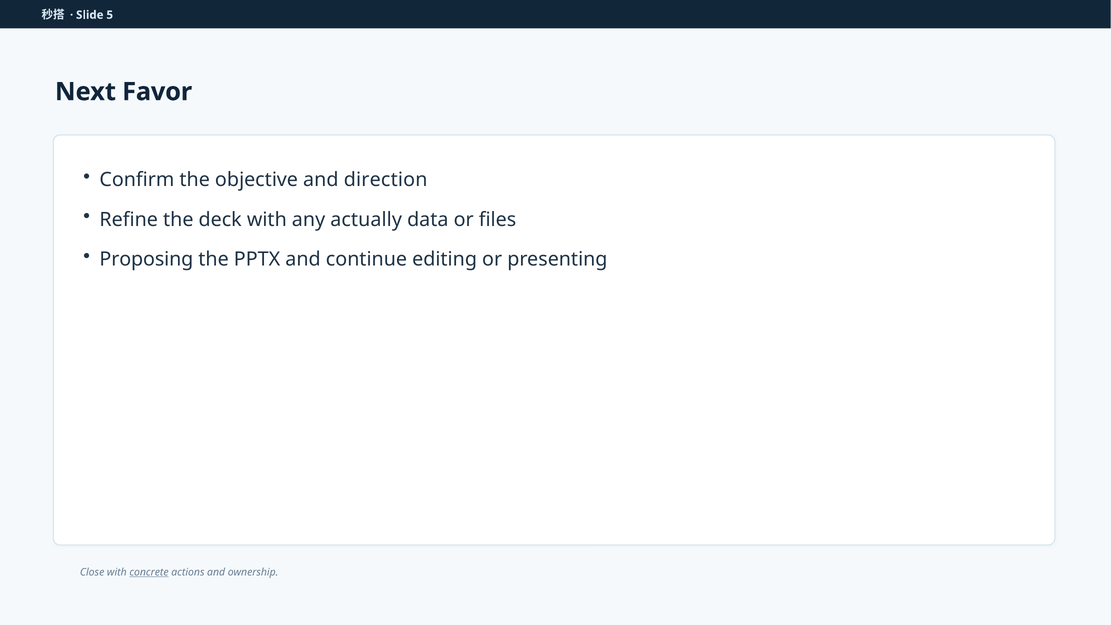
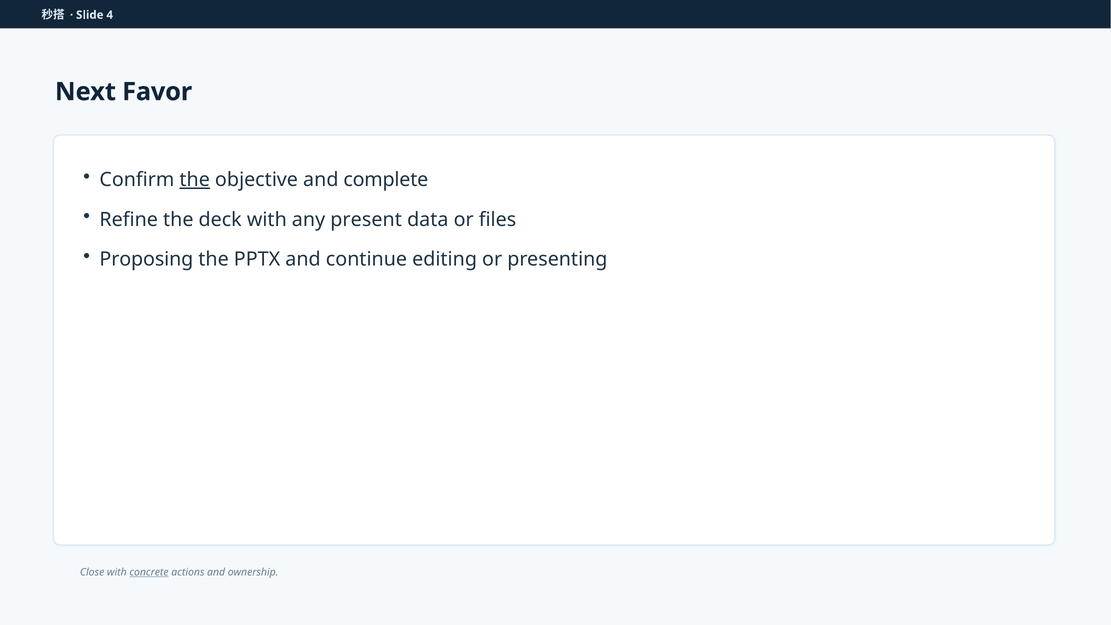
5: 5 -> 4
the at (195, 180) underline: none -> present
direction: direction -> complete
actually: actually -> present
